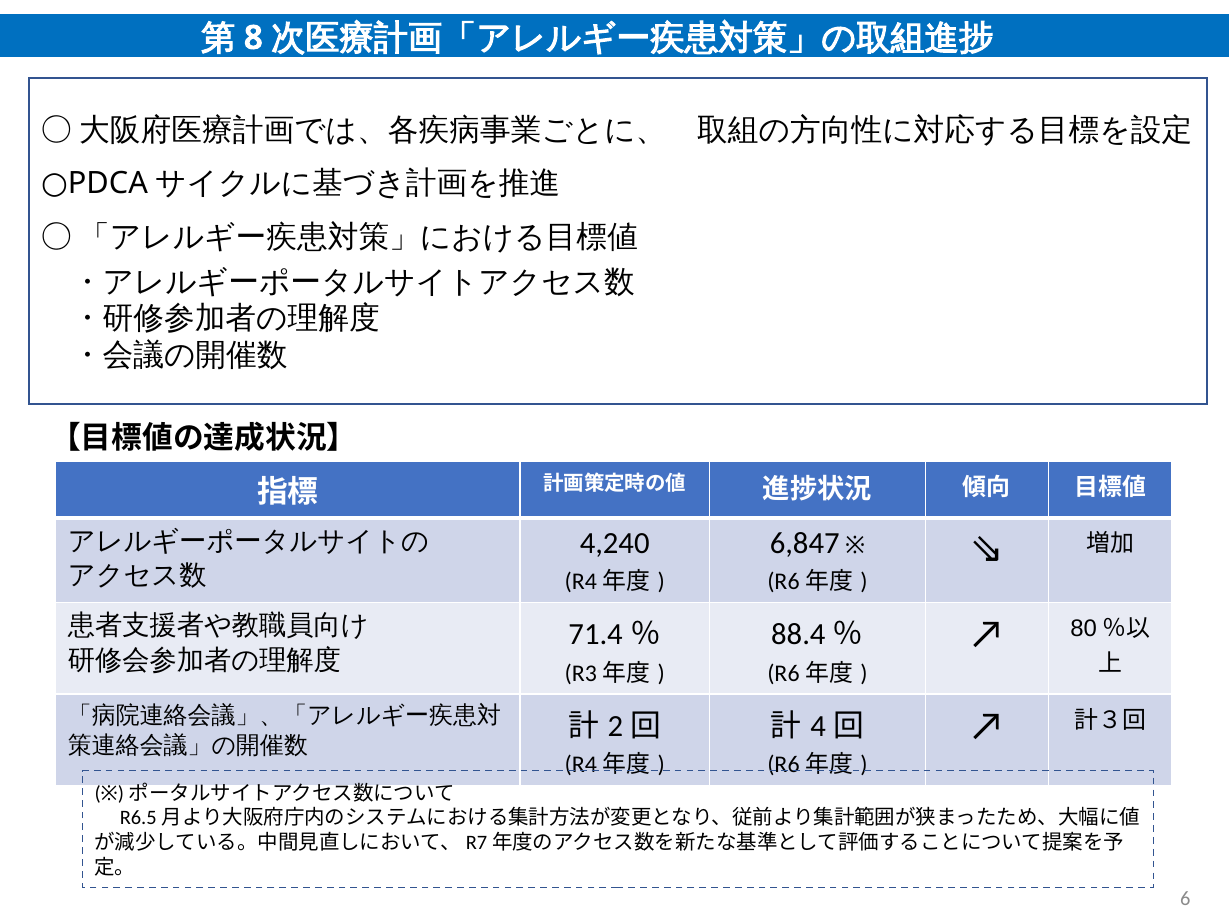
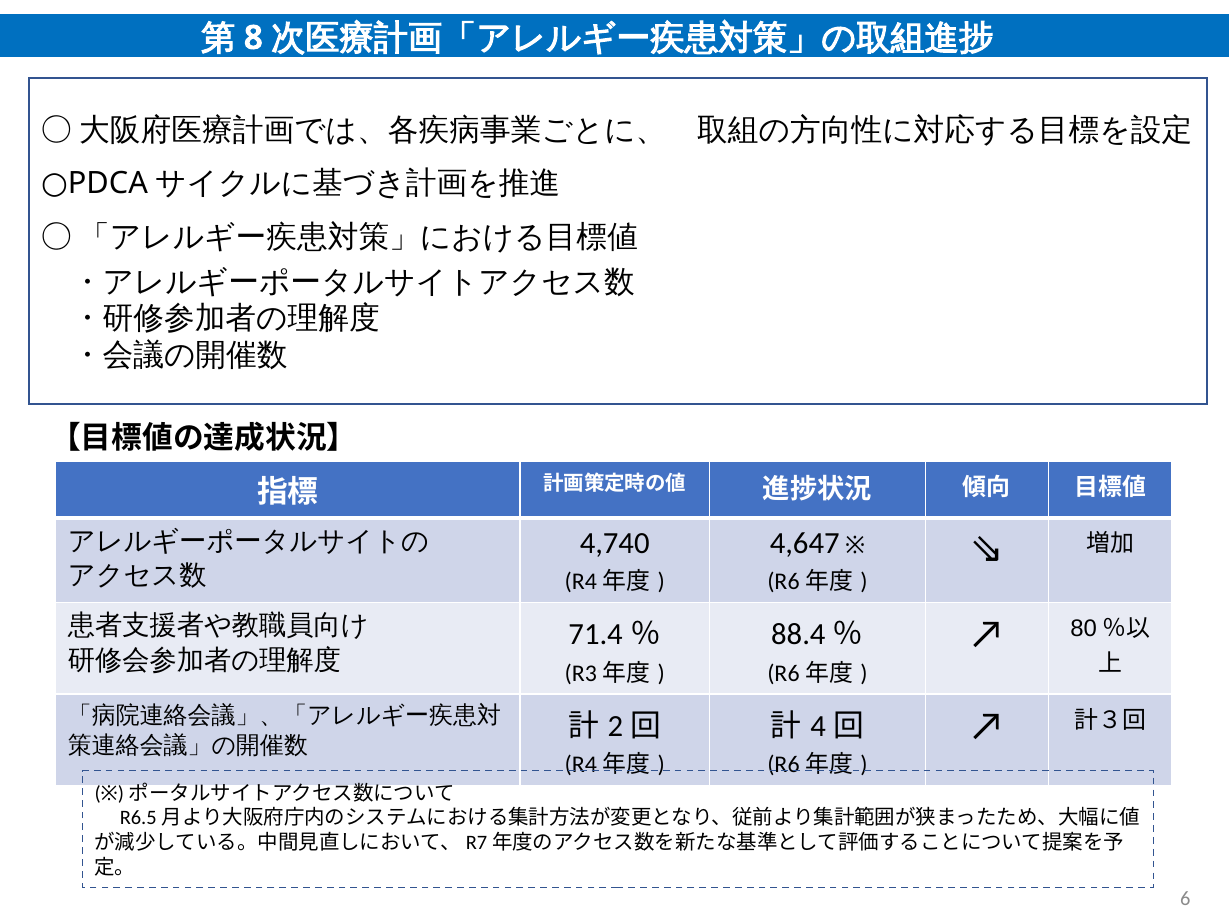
4,240: 4,240 -> 4,740
6,847: 6,847 -> 4,647
